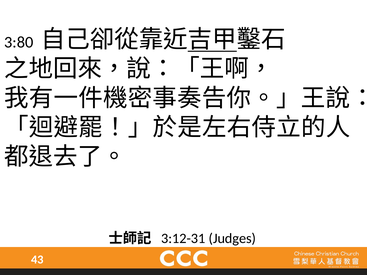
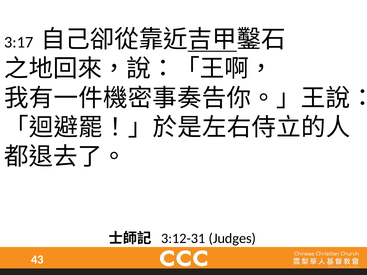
3:80: 3:80 -> 3:17
